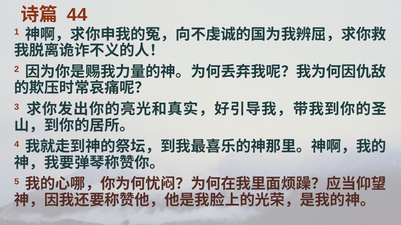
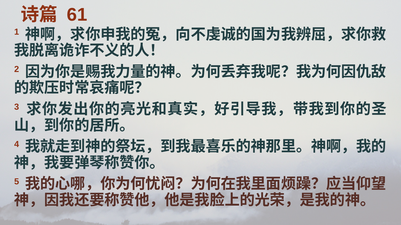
44: 44 -> 61
